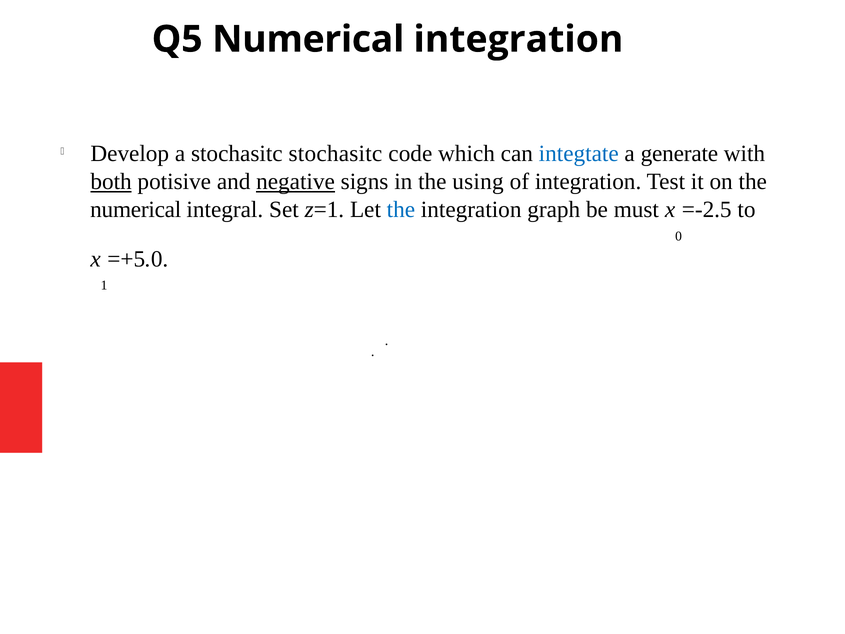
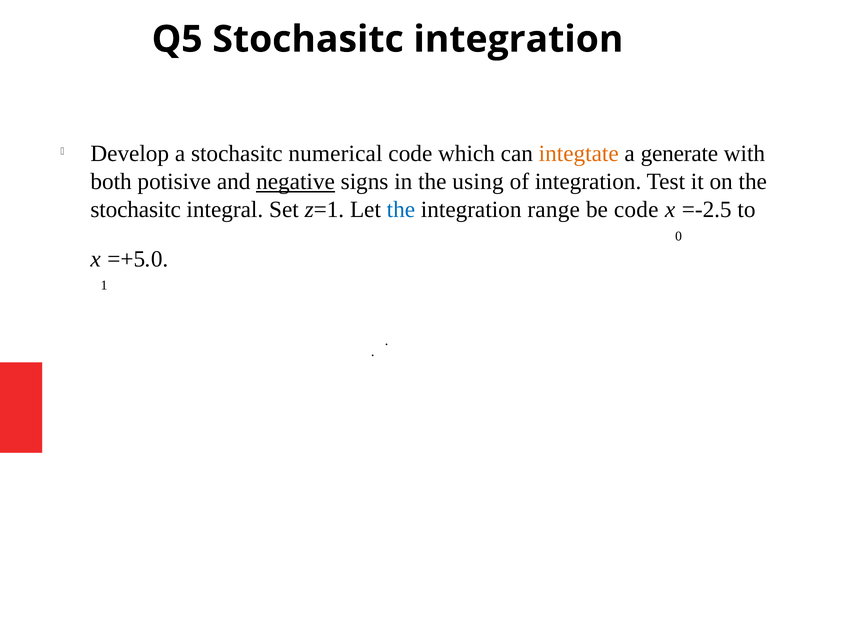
Q5 Numerical: Numerical -> Stochasitc
stochasitc stochasitc: stochasitc -> numerical
integtate colour: blue -> orange
both underline: present -> none
numerical at (136, 209): numerical -> stochasitc
graph: graph -> range
be must: must -> code
